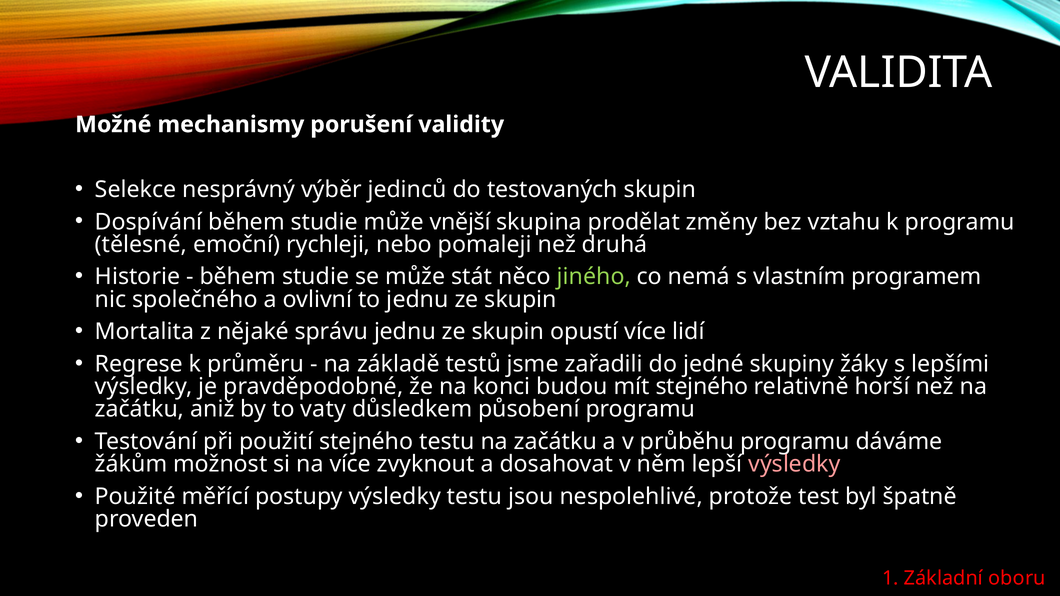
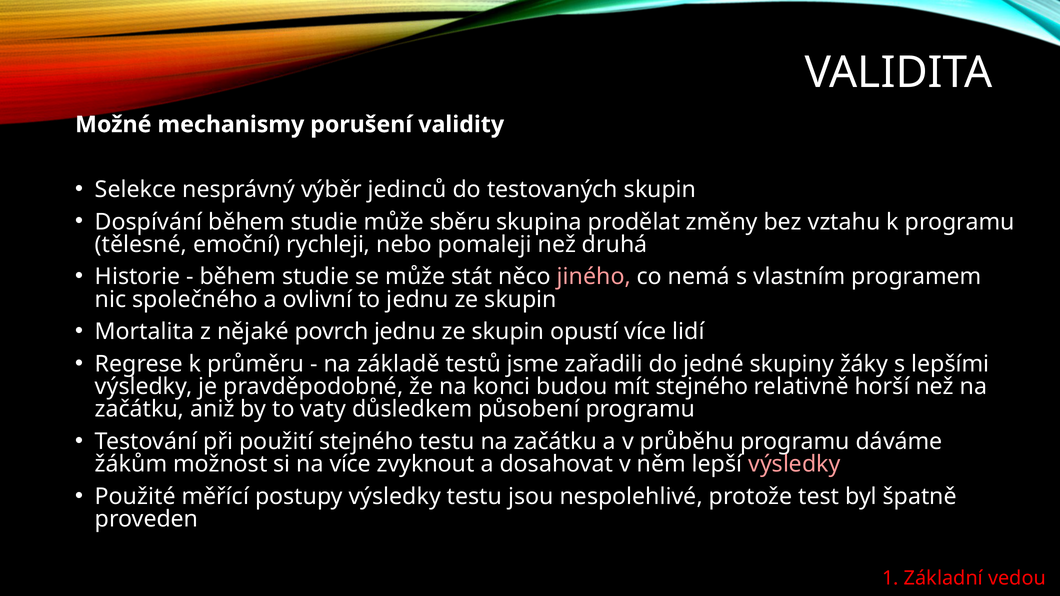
vnější: vnější -> sběru
jiného colour: light green -> pink
správu: správu -> povrch
oboru: oboru -> vedou
